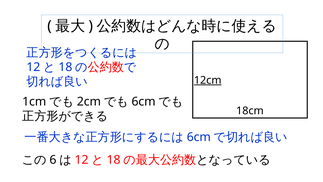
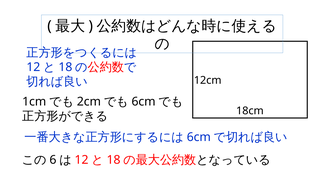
12cm underline: present -> none
